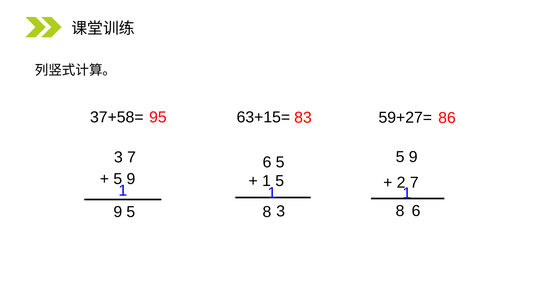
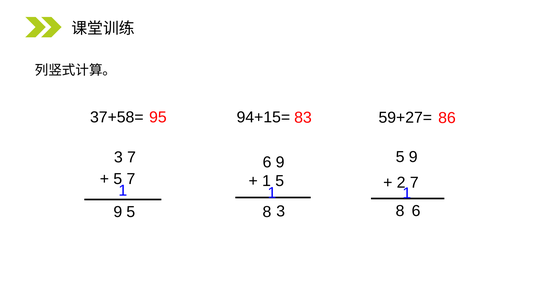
63+15=: 63+15= -> 94+15=
6 5: 5 -> 9
9 at (131, 179): 9 -> 7
